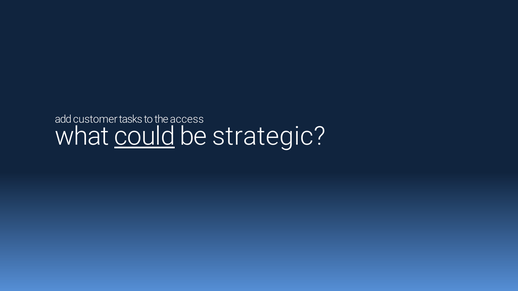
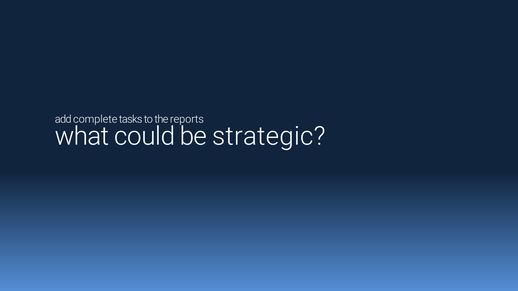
customer: customer -> complete
access: access -> reports
could underline: present -> none
